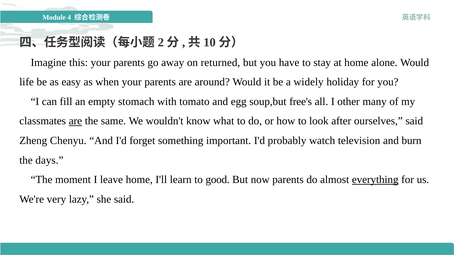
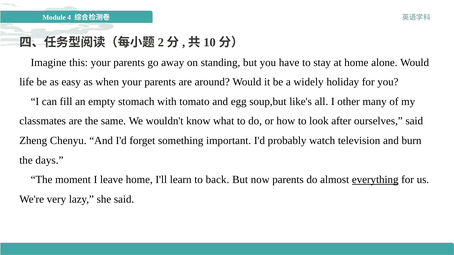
returned: returned -> standing
free's: free's -> like's
are at (75, 121) underline: present -> none
good: good -> back
